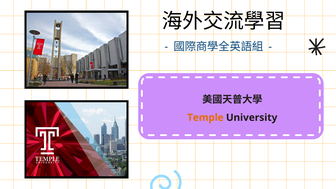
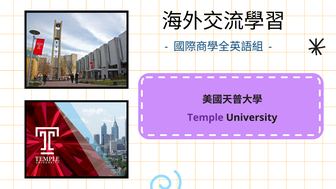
Temple colour: orange -> purple
